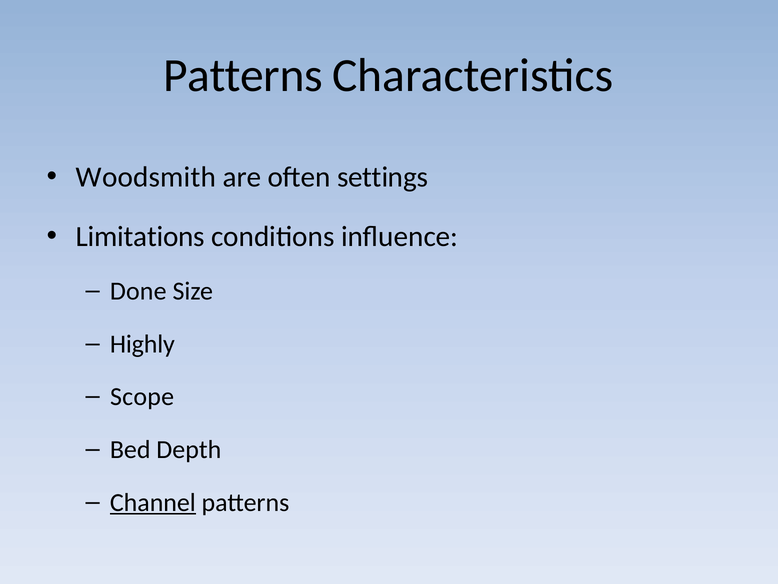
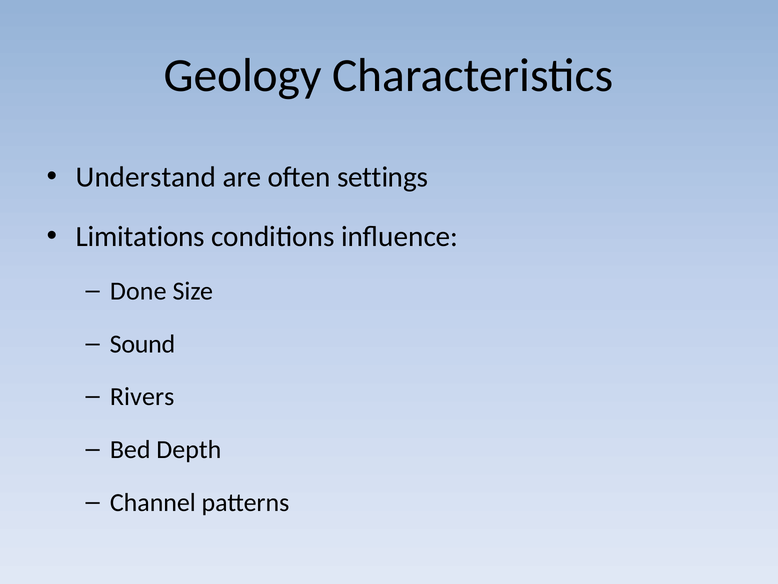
Patterns at (243, 75): Patterns -> Geology
Woodsmith: Woodsmith -> Understand
Highly: Highly -> Sound
Scope: Scope -> Rivers
Channel underline: present -> none
